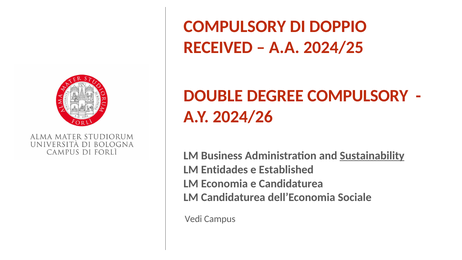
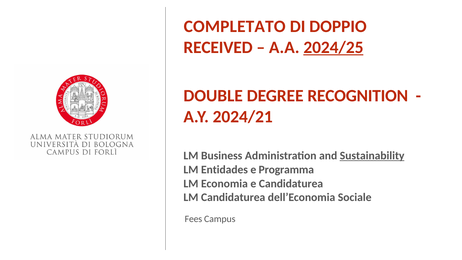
COMPULSORY at (235, 27): COMPULSORY -> COMPLETATO
2024/25 underline: none -> present
DEGREE COMPULSORY: COMPULSORY -> RECOGNITION
2024/26: 2024/26 -> 2024/21
Established: Established -> Programma
Vedi: Vedi -> Fees
